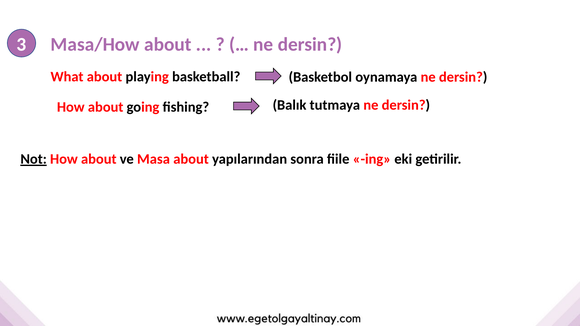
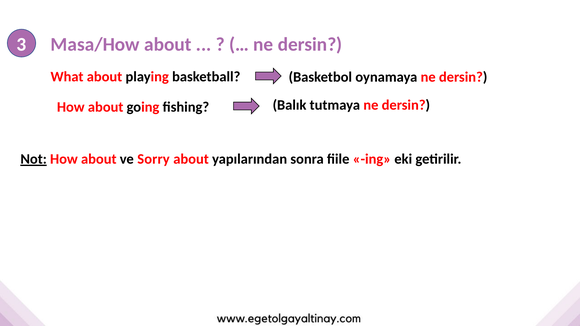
Masa: Masa -> Sorry
